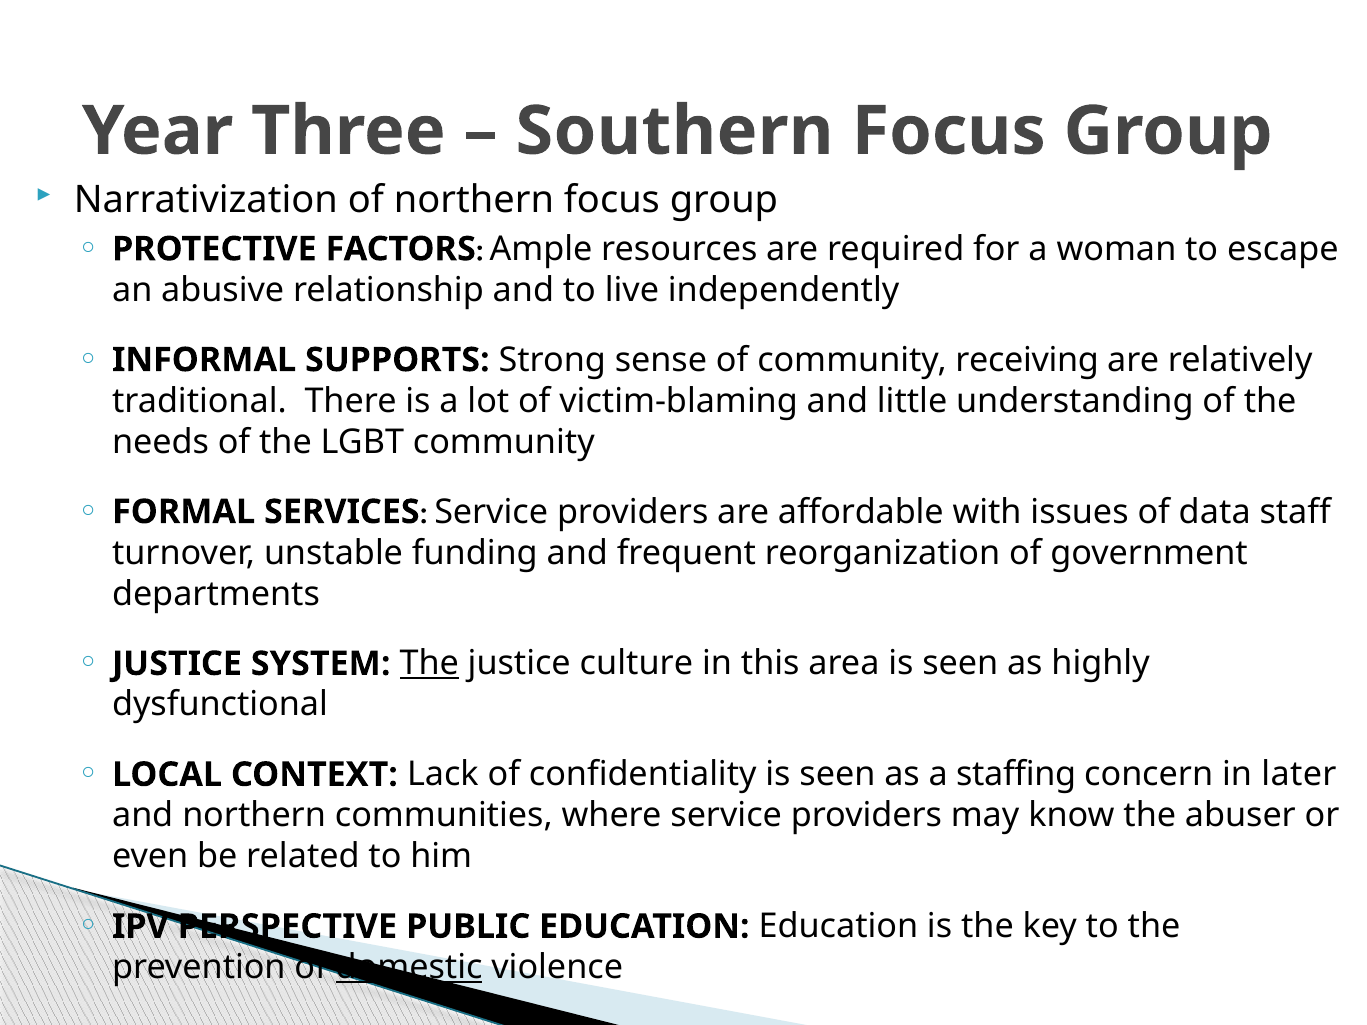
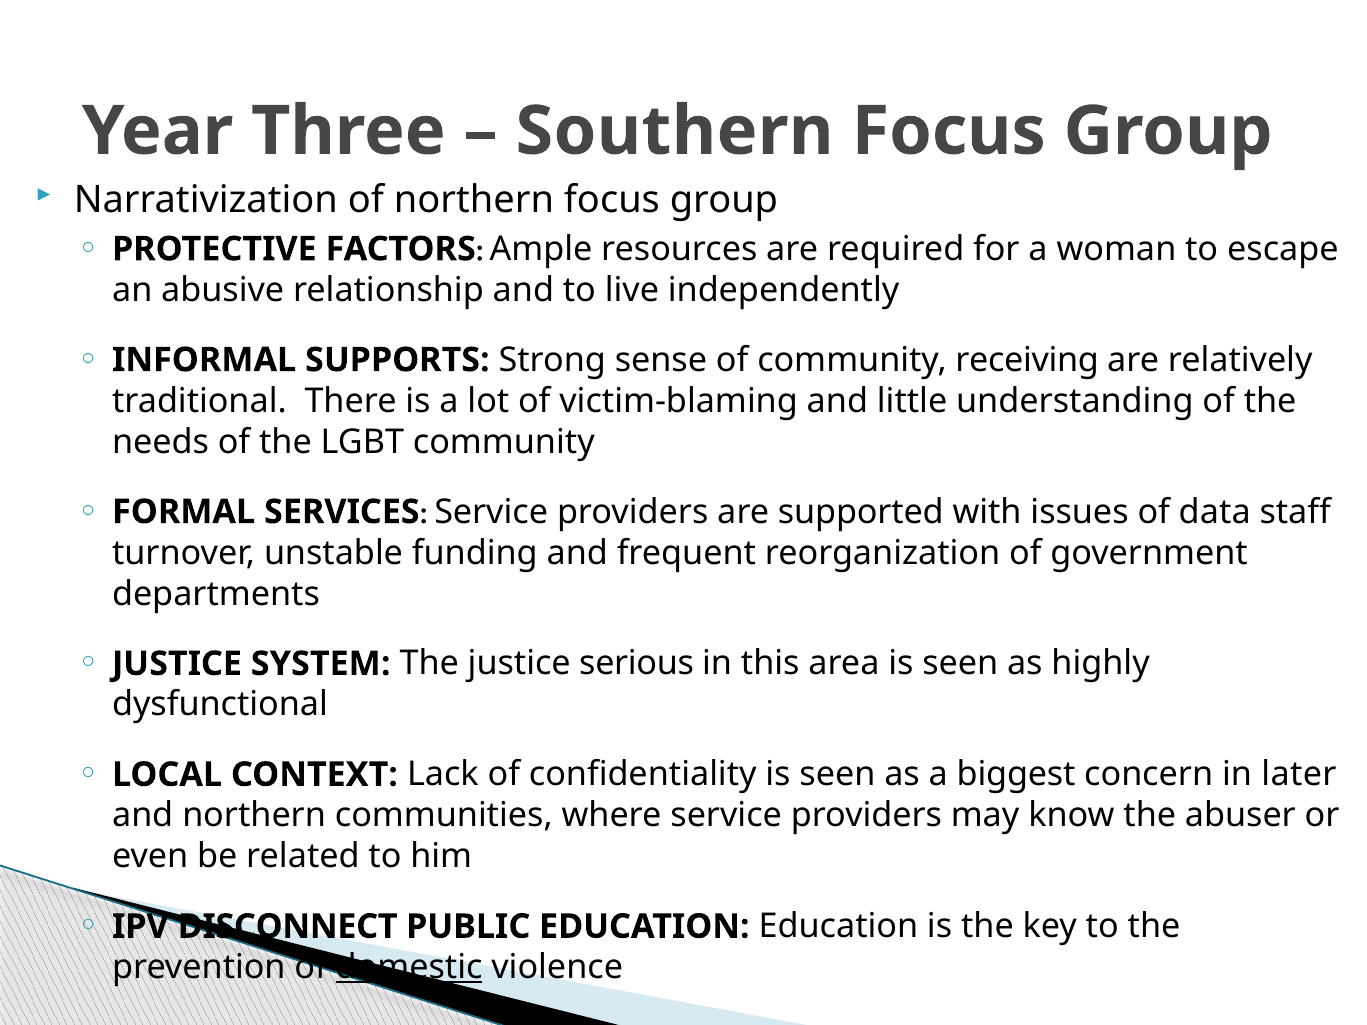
affordable: affordable -> supported
The at (429, 664) underline: present -> none
culture: culture -> serious
staffing: staffing -> biggest
PERSPECTIVE: PERSPECTIVE -> DISCONNECT
